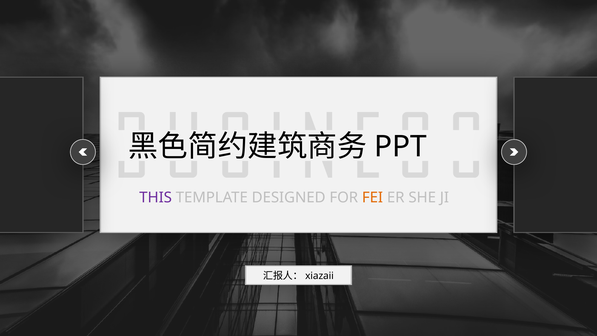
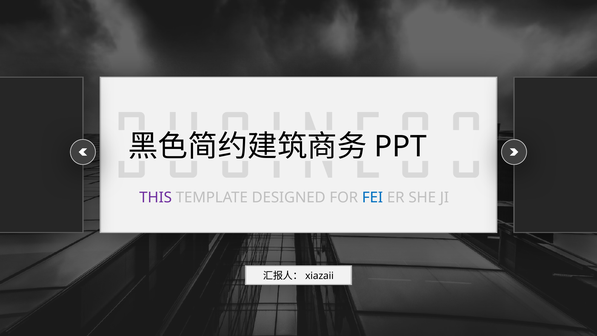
FEI colour: orange -> blue
